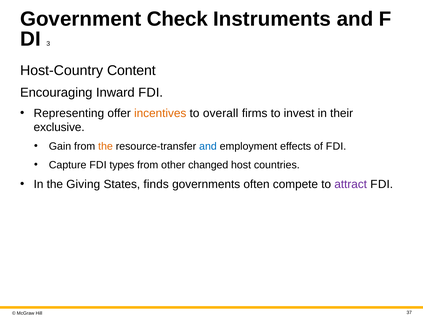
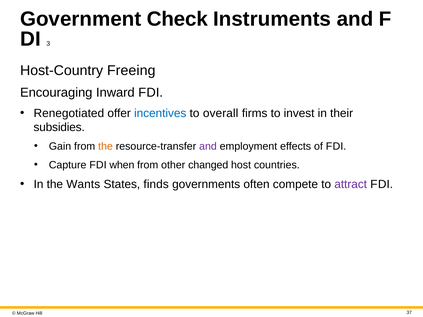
Content: Content -> Freeing
Representing: Representing -> Renegotiated
incentives colour: orange -> blue
exclusive: exclusive -> subsidies
and at (208, 147) colour: blue -> purple
types: types -> when
Giving: Giving -> Wants
